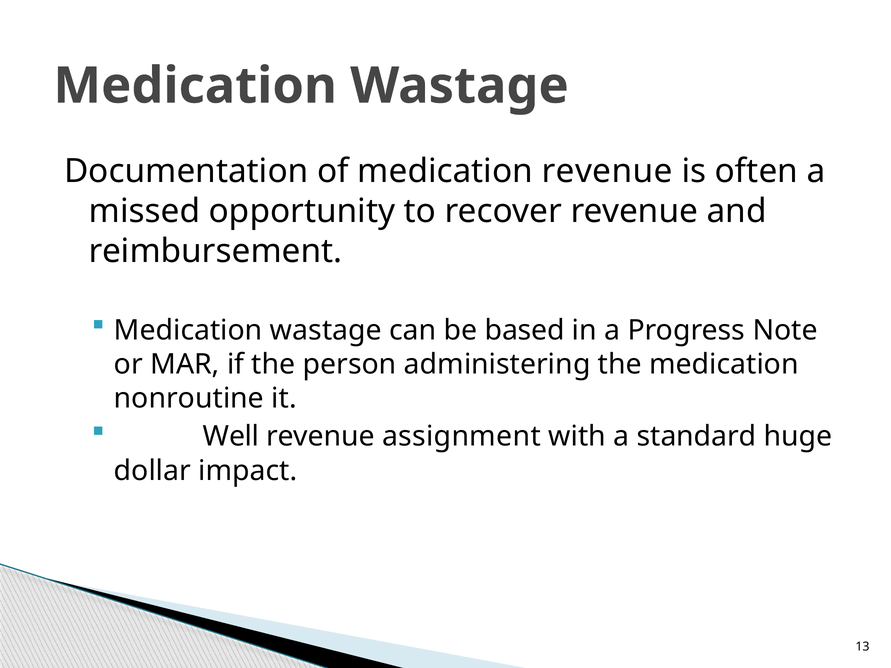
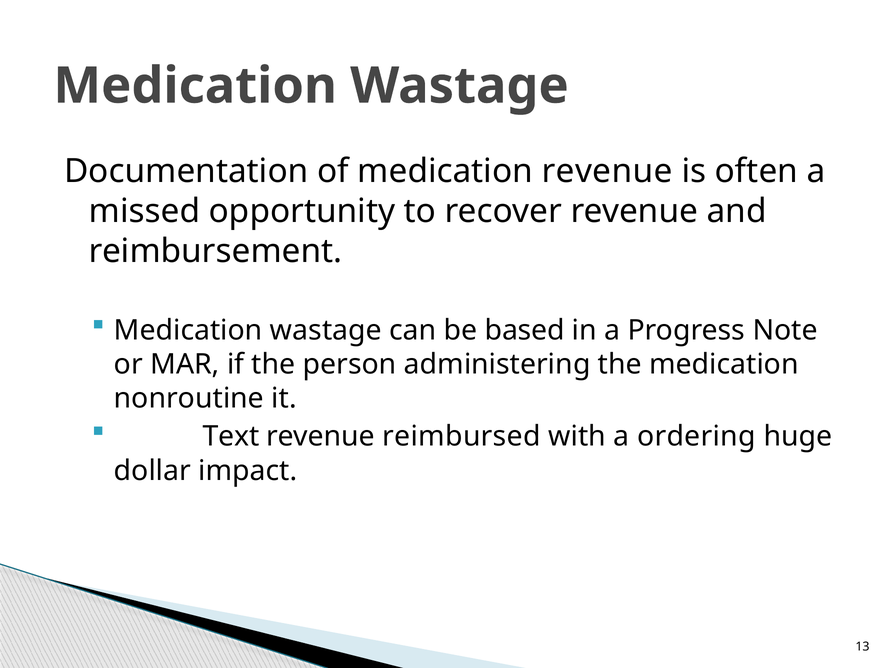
Well: Well -> Text
assignment: assignment -> reimbursed
standard: standard -> ordering
